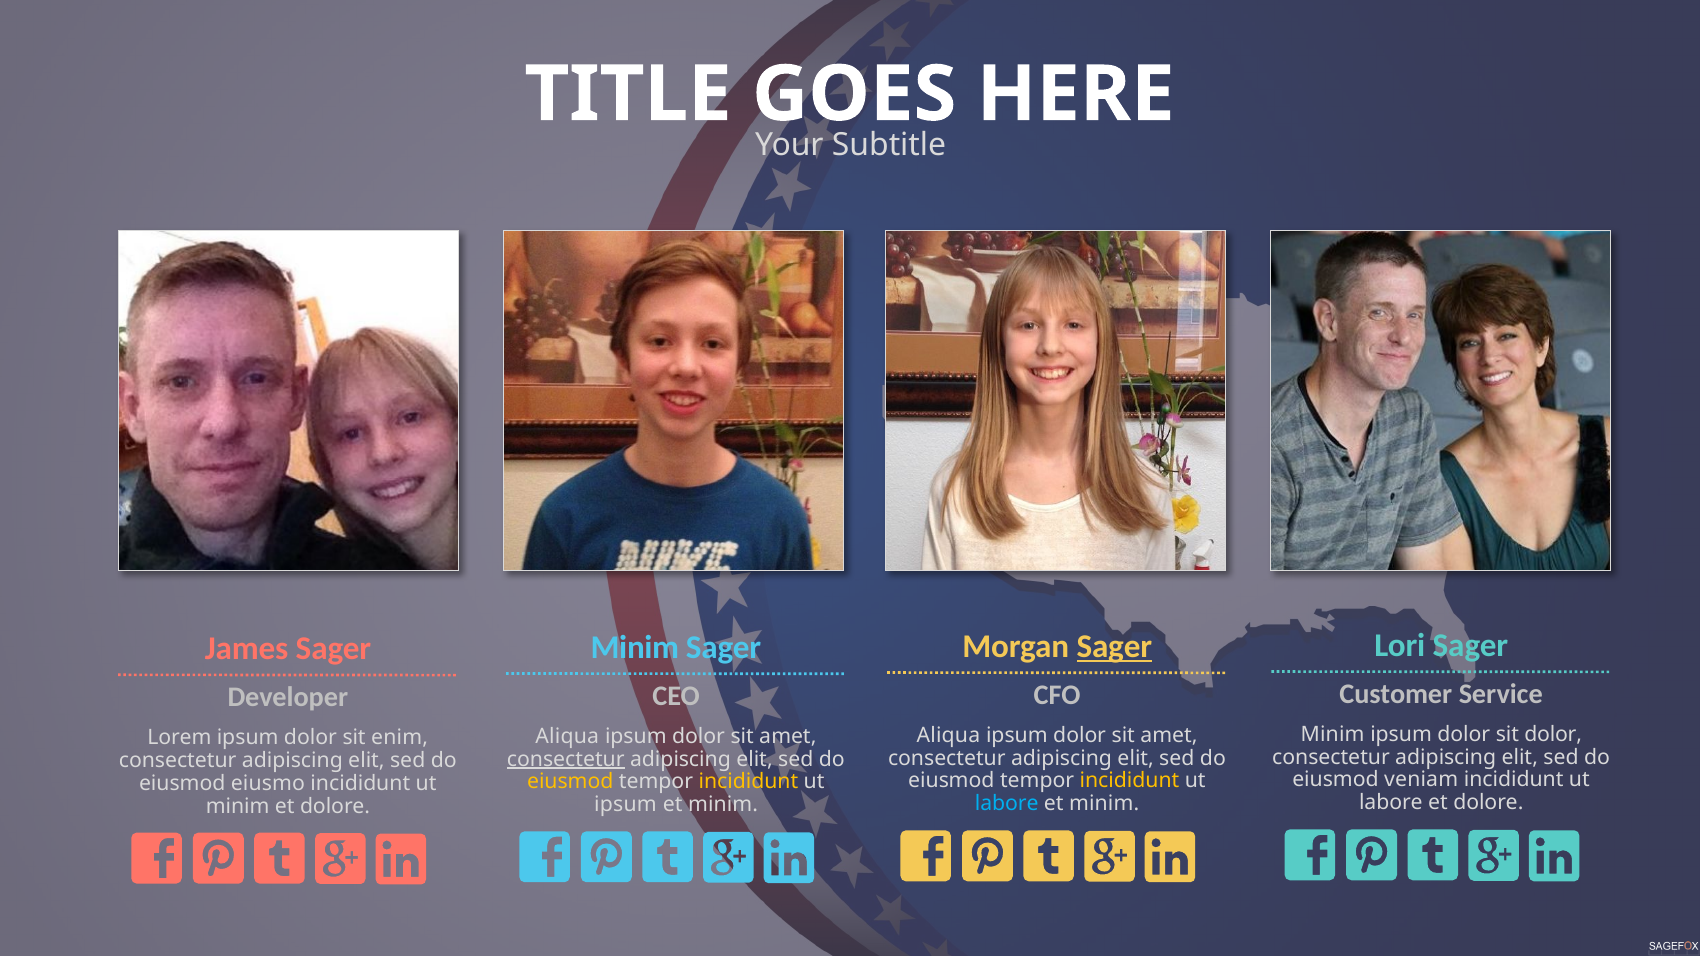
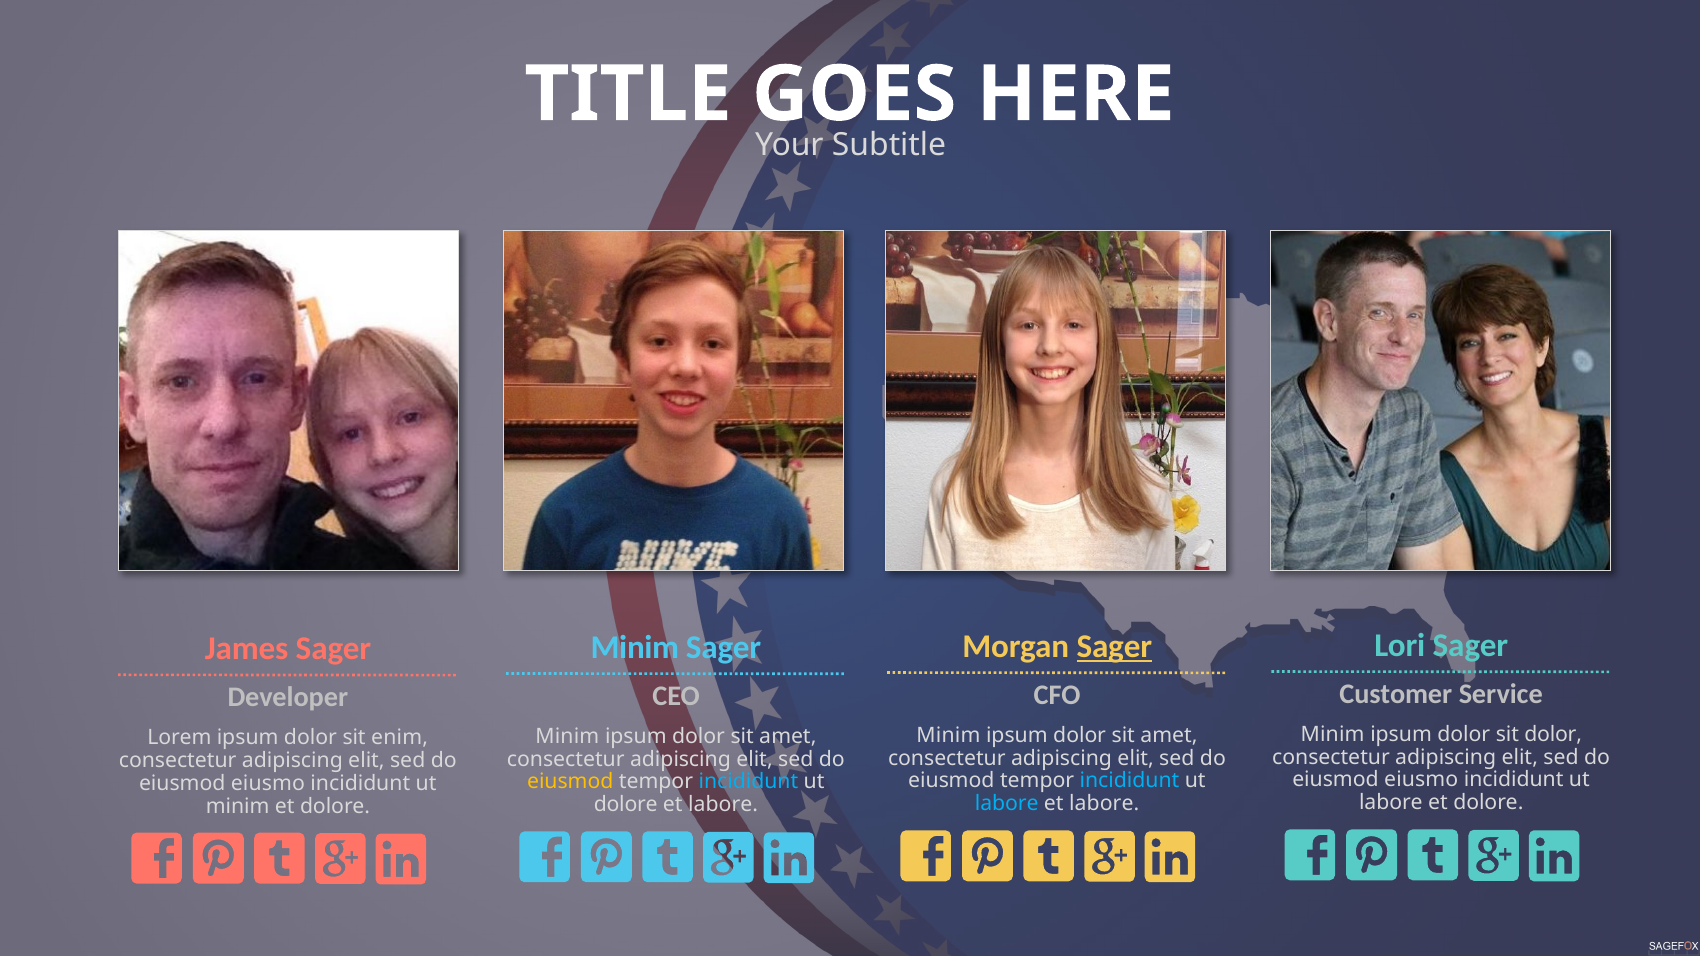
Aliqua at (948, 735): Aliqua -> Minim
Aliqua at (567, 736): Aliqua -> Minim
consectetur at (566, 759) underline: present -> none
veniam at (1421, 780): veniam -> eiusmo
incididunt at (1129, 781) colour: yellow -> light blue
incididunt at (748, 782) colour: yellow -> light blue
minim at (1104, 804): minim -> labore
ipsum at (626, 805): ipsum -> dolore
minim at (723, 805): minim -> labore
